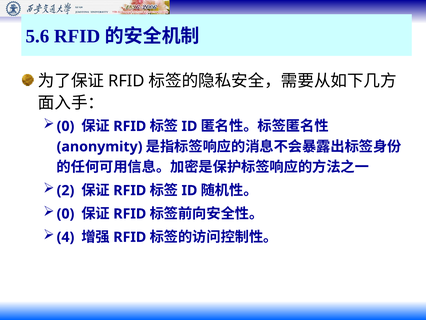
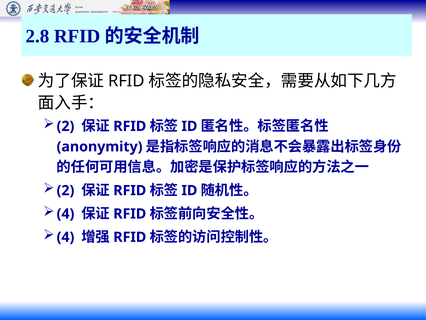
5.6: 5.6 -> 2.8
0 at (65, 126): 0 -> 2
0 at (65, 214): 0 -> 4
